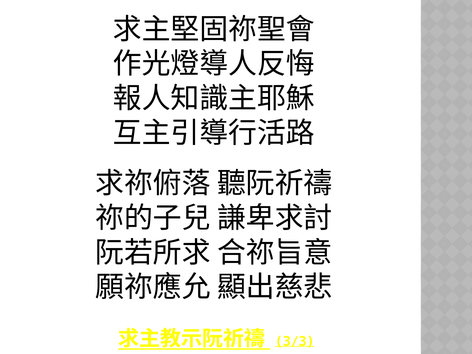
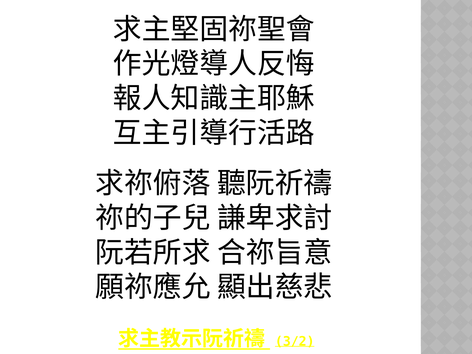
3/3: 3/3 -> 3/2
